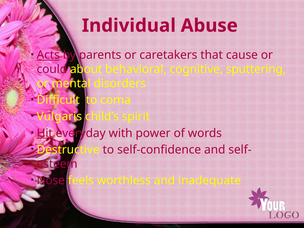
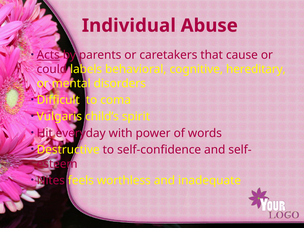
about: about -> labels
sputtering: sputtering -> hereditary
Hit underline: present -> none
Nose: Nose -> Nites
